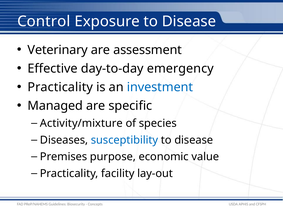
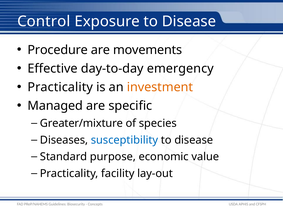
Veterinary: Veterinary -> Procedure
assessment: assessment -> movements
investment colour: blue -> orange
Activity/mixture: Activity/mixture -> Greater/mixture
Premises: Premises -> Standard
